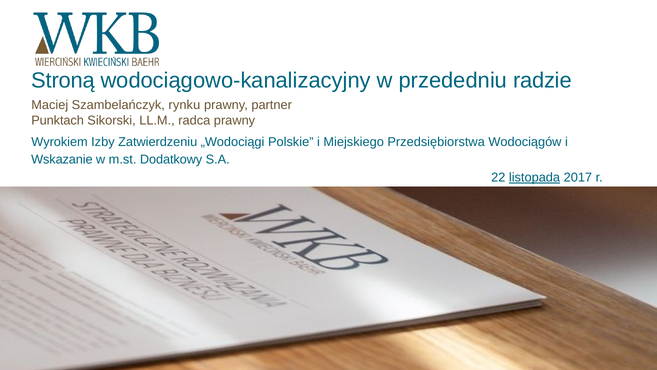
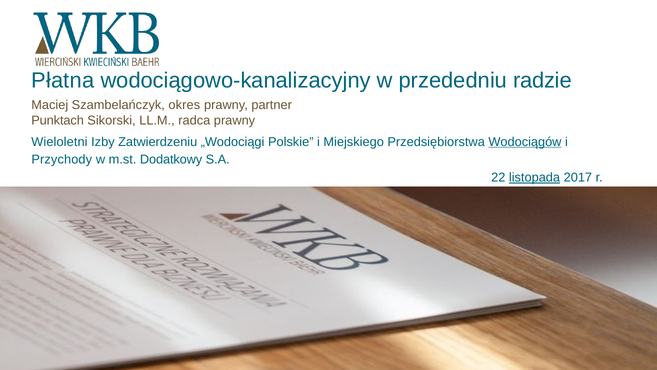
Stroną: Stroną -> Płatna
rynku: rynku -> okres
Wyrokiem: Wyrokiem -> Wieloletni
Wodociągów underline: none -> present
Wskazanie: Wskazanie -> Przychody
